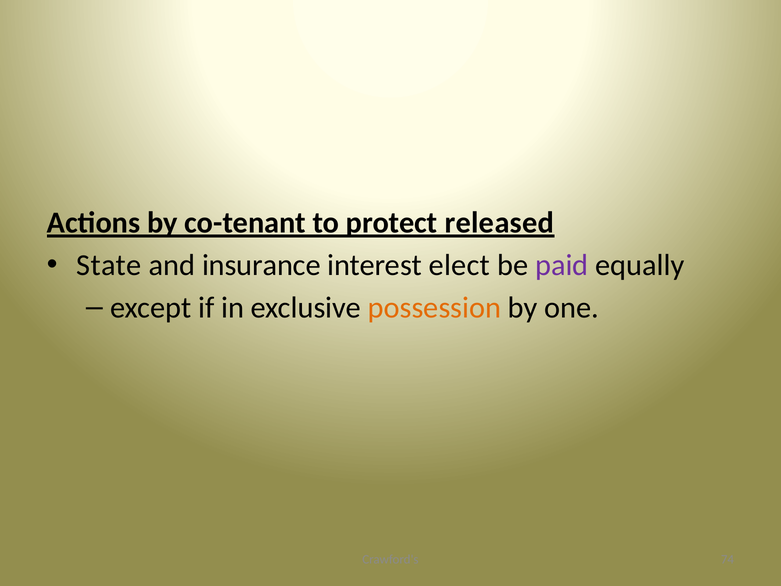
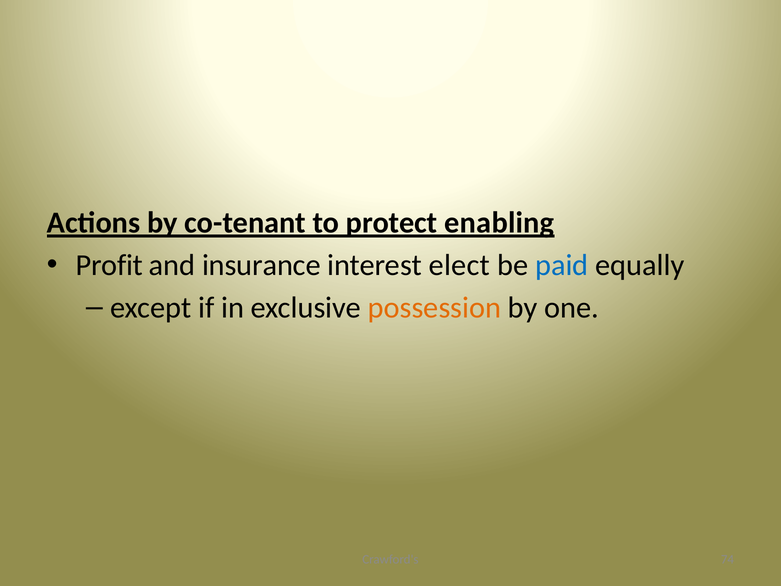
released: released -> enabling
State: State -> Profit
paid colour: purple -> blue
